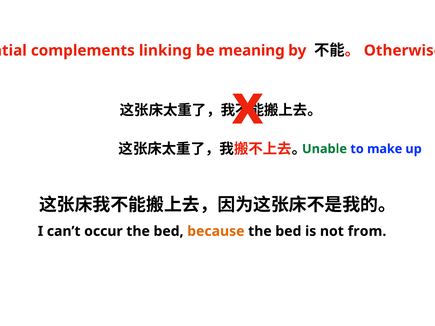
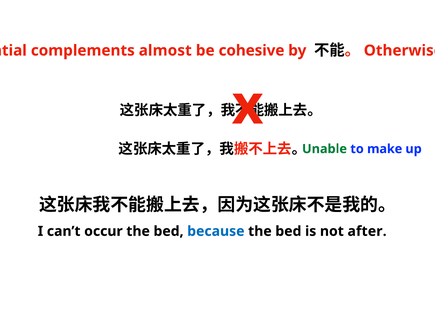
linking: linking -> almost
be meaning: meaning -> cohesive
because colour: orange -> blue
from: from -> after
